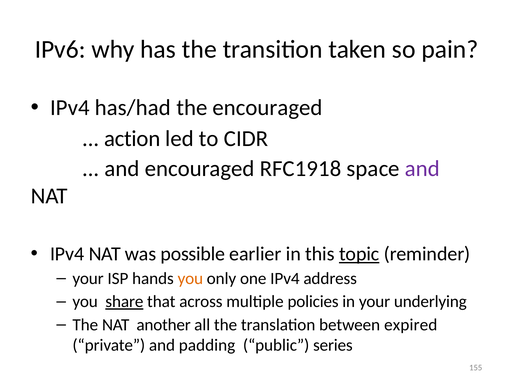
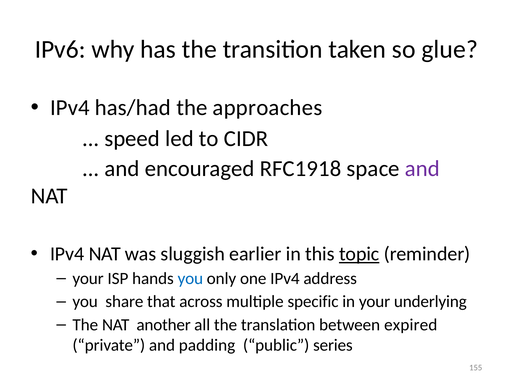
pain: pain -> glue
the encouraged: encouraged -> approaches
action: action -> speed
possible: possible -> sluggish
you at (190, 278) colour: orange -> blue
share underline: present -> none
policies: policies -> specific
